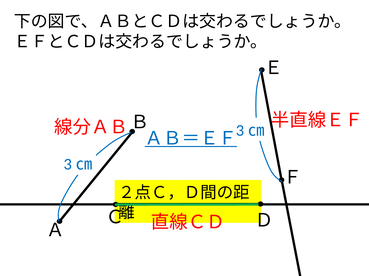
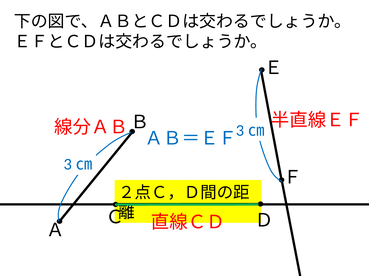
ＡＢ＝ＥＦ underline: present -> none
